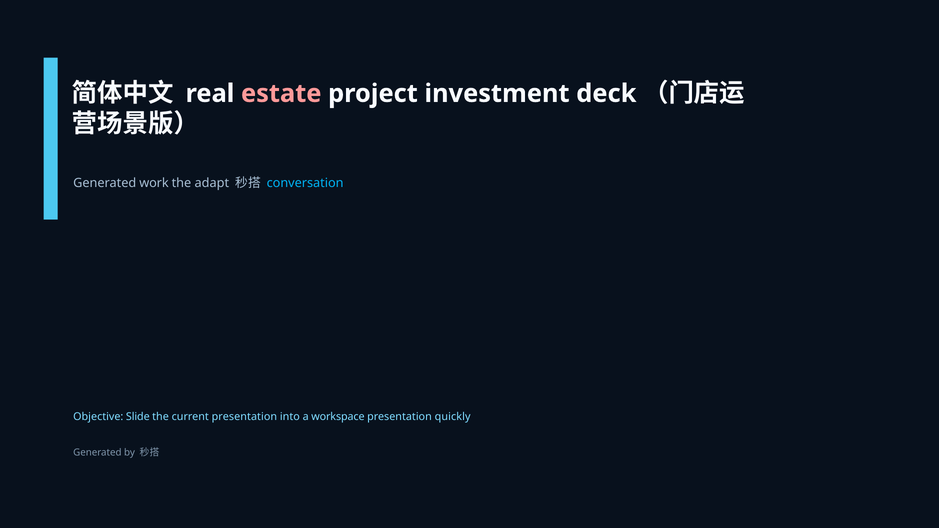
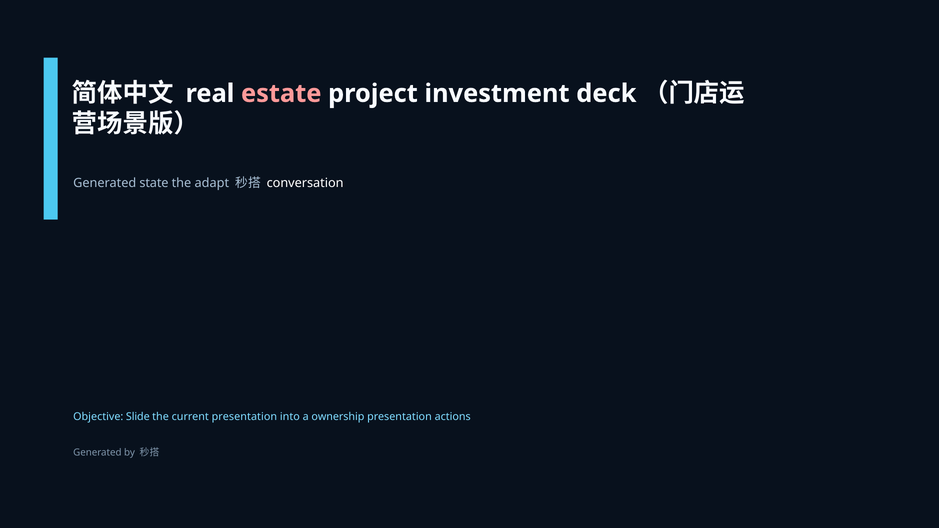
work: work -> state
conversation colour: light blue -> white
workspace: workspace -> ownership
quickly: quickly -> actions
